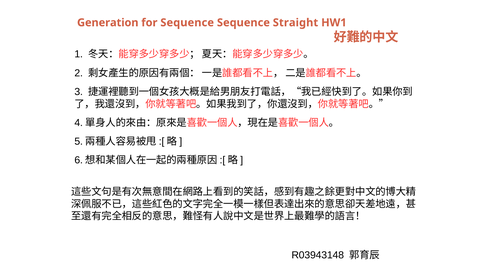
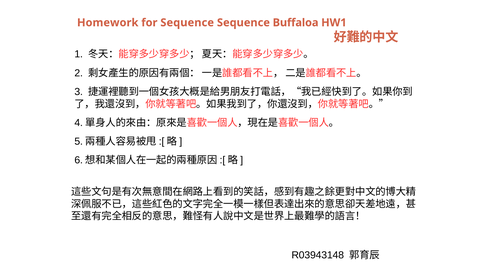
Generation: Generation -> Homework
Straight: Straight -> Buffaloa
